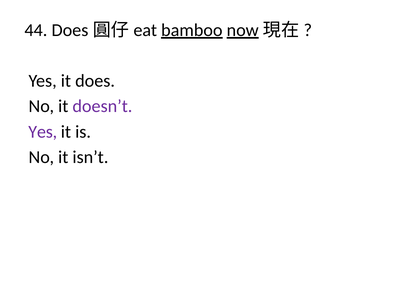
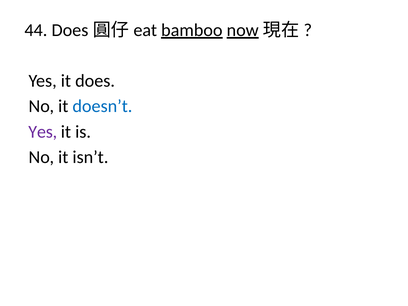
doesn’t colour: purple -> blue
